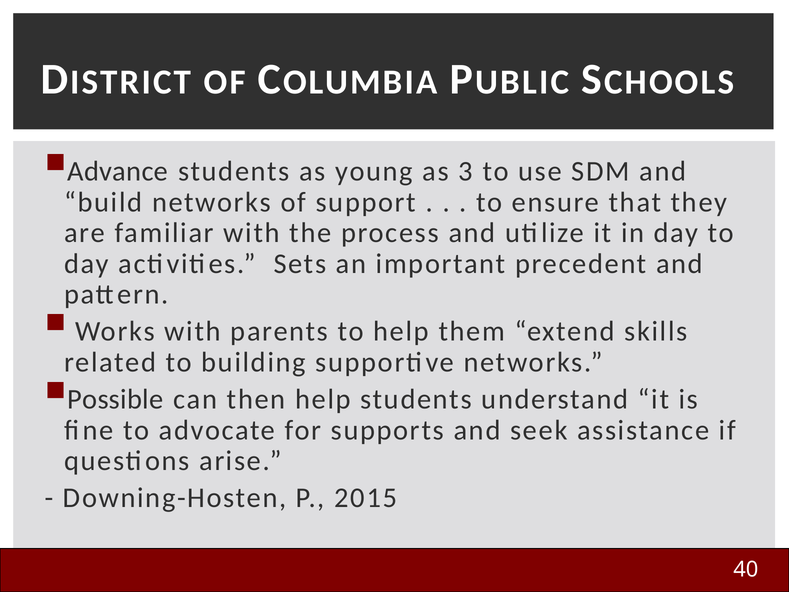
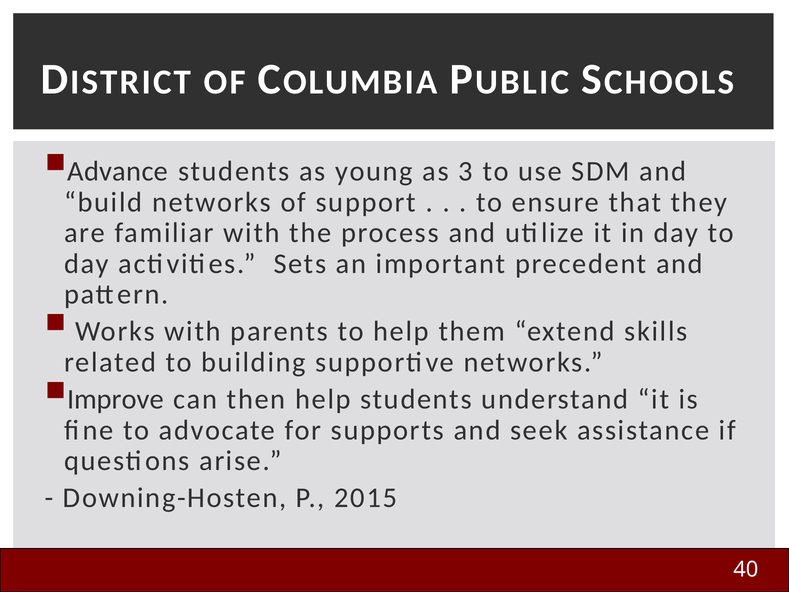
Possible: Possible -> Improve
